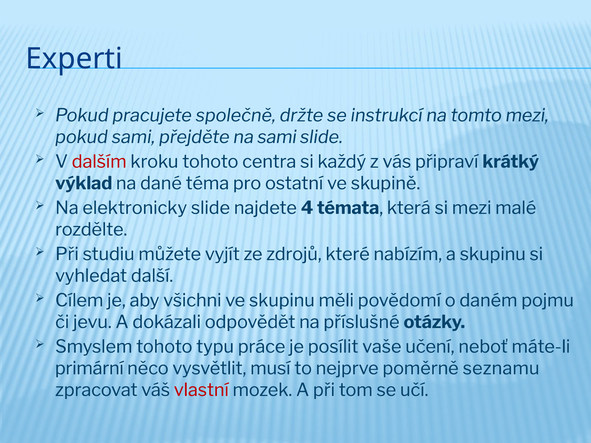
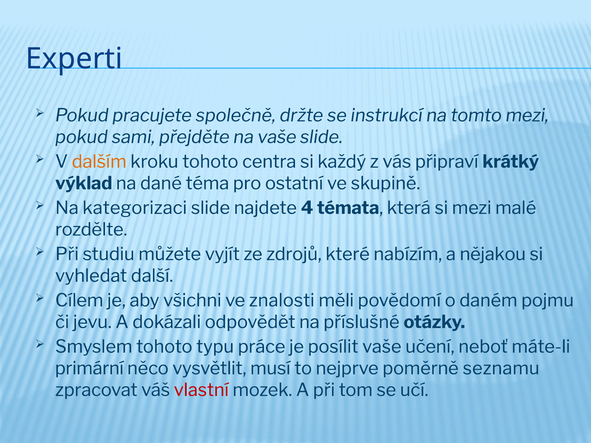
na sami: sami -> vaše
dalším colour: red -> orange
elektronicky: elektronicky -> kategorizaci
a skupinu: skupinu -> nějakou
ve skupinu: skupinu -> znalosti
